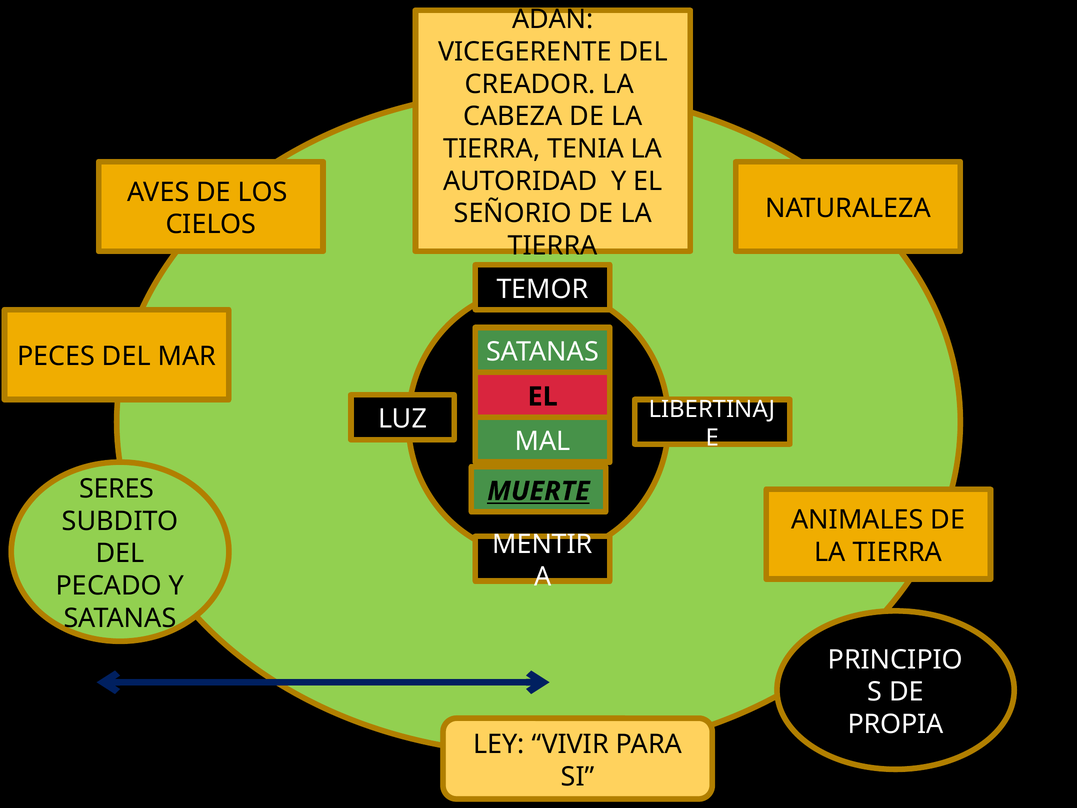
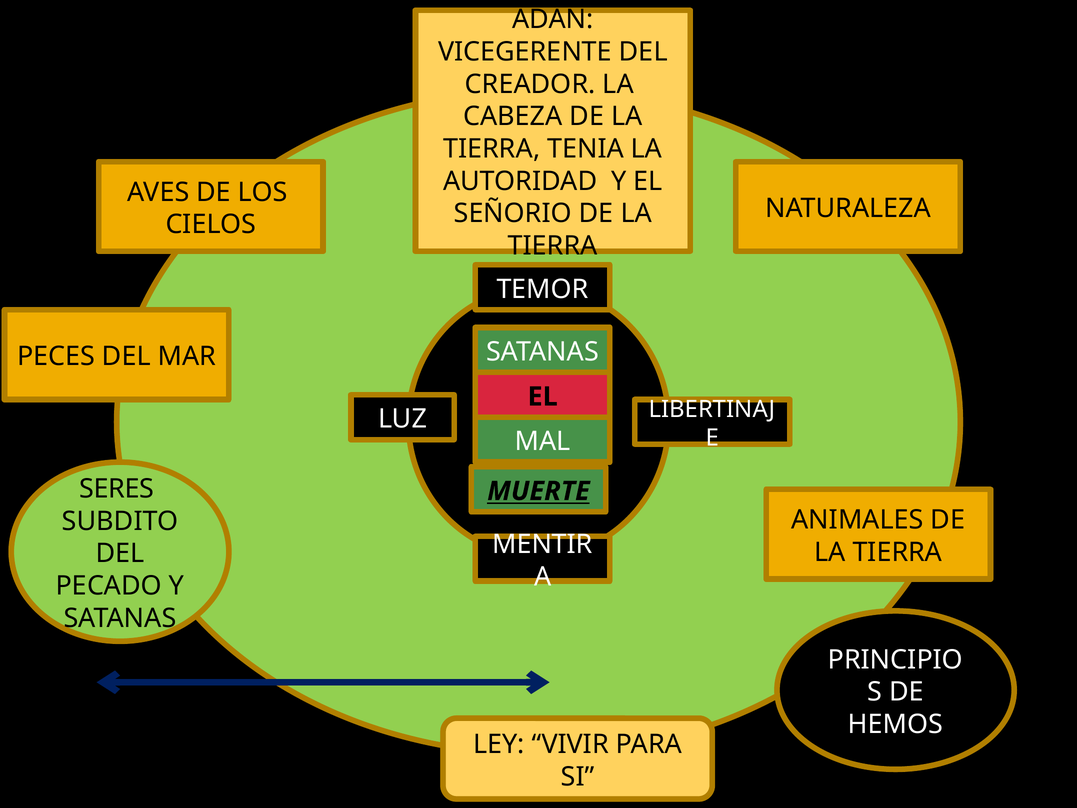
PROPIA: PROPIA -> HEMOS
